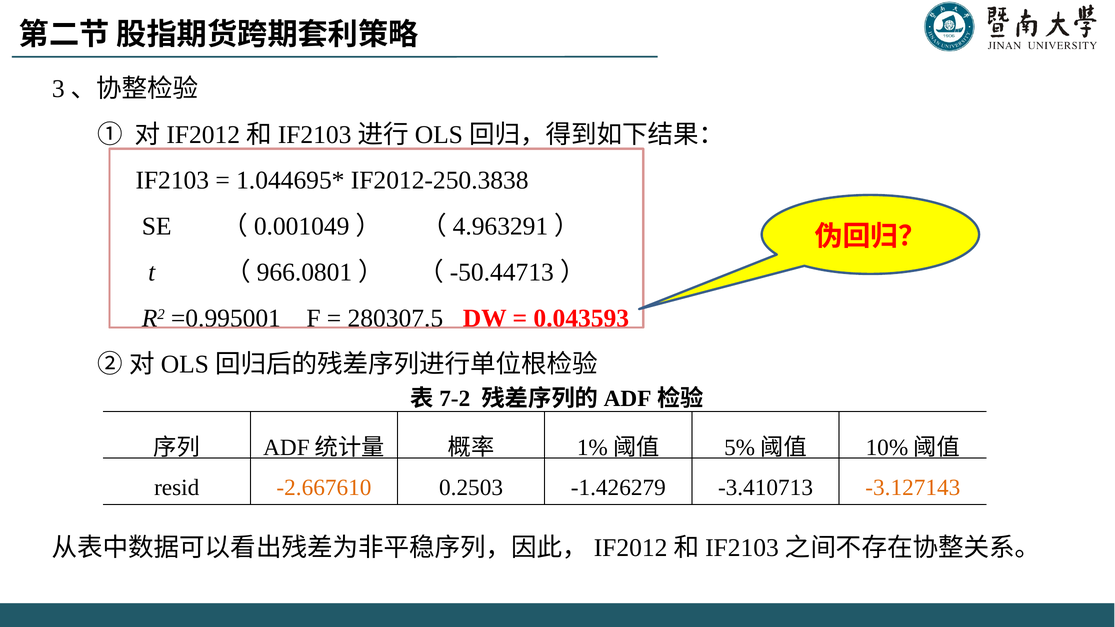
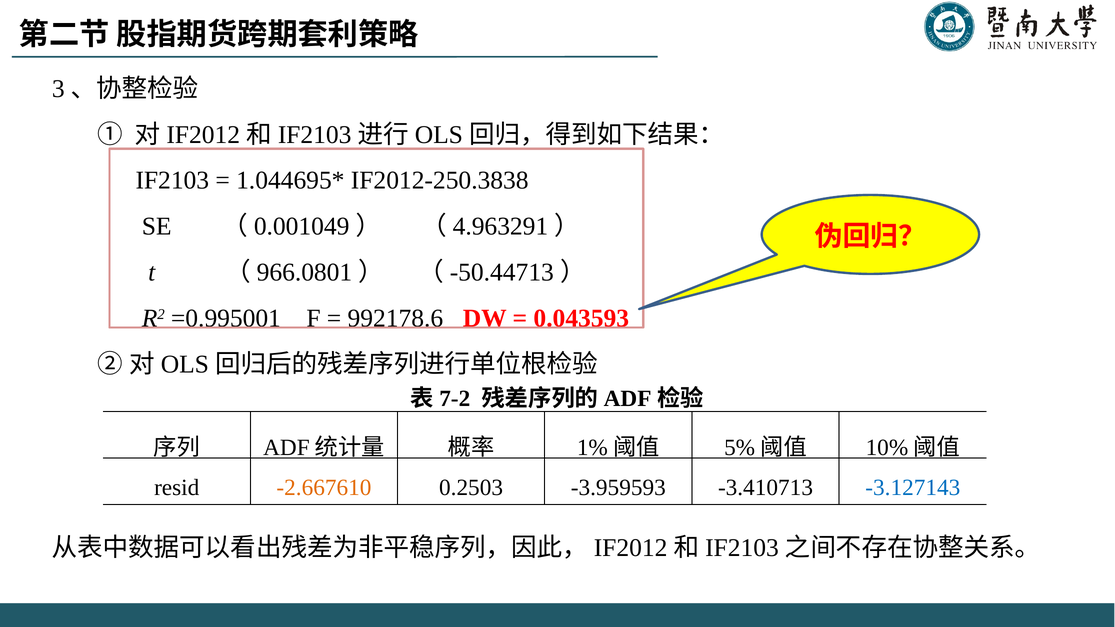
280307.5: 280307.5 -> 992178.6
-1.426279: -1.426279 -> -3.959593
-3.127143 colour: orange -> blue
